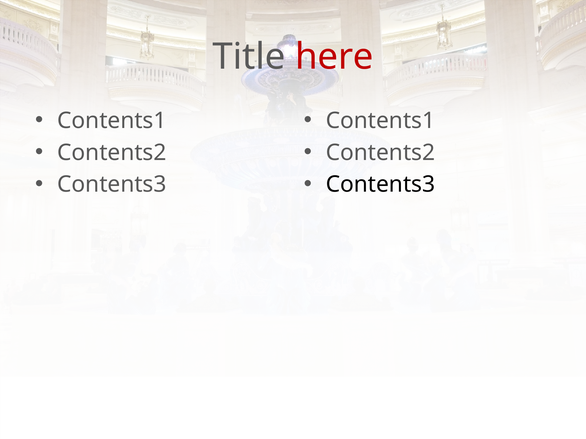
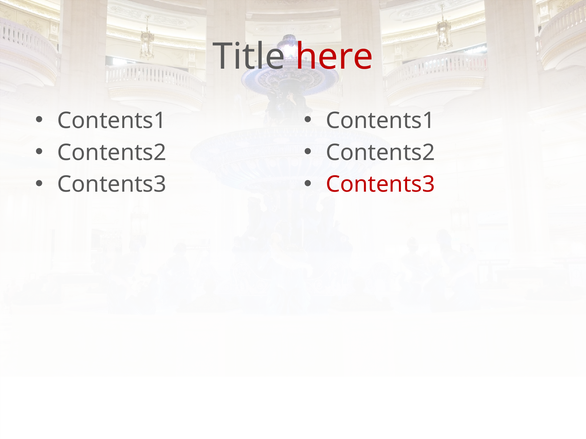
Contents3 at (380, 185) colour: black -> red
